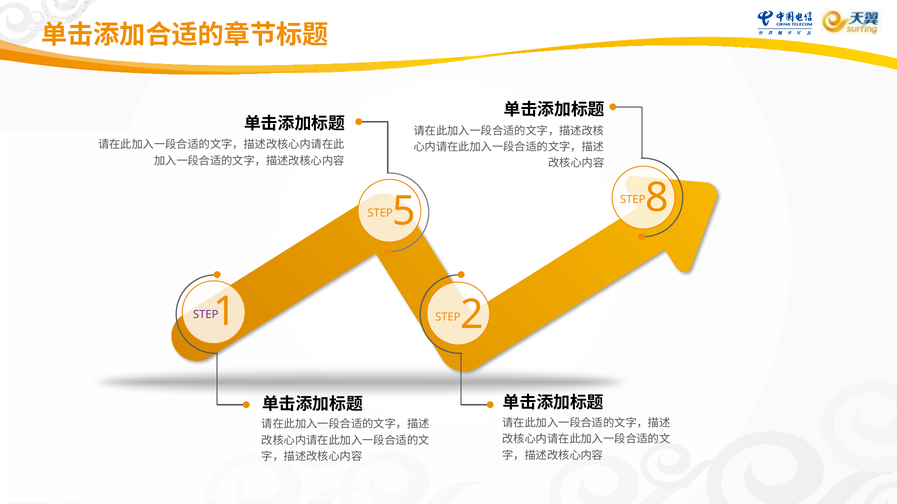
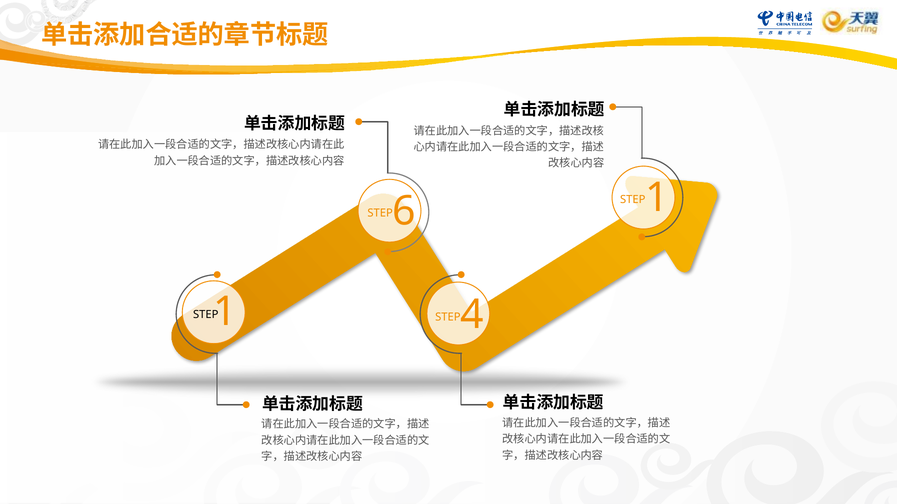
8 at (657, 198): 8 -> 1
5: 5 -> 6
STEP at (206, 315) colour: purple -> black
2: 2 -> 4
